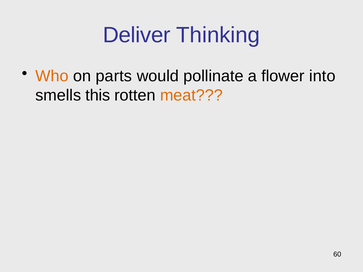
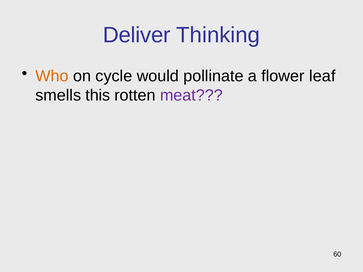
parts: parts -> cycle
into: into -> leaf
meat colour: orange -> purple
